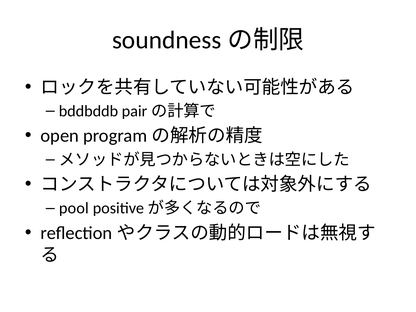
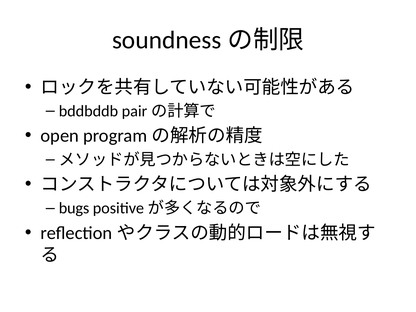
pool: pool -> bugs
